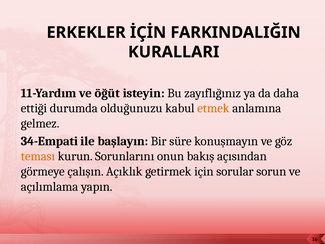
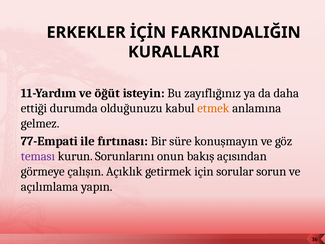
34-Empati: 34-Empati -> 77-Empati
başlayın: başlayın -> fırtınası
teması colour: orange -> purple
